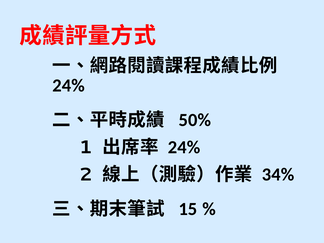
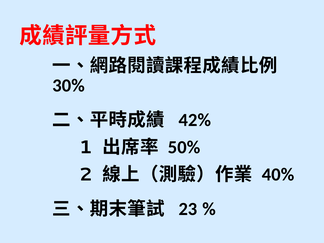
24% at (69, 86): 24% -> 30%
50%: 50% -> 42%
24% at (184, 147): 24% -> 50%
34%: 34% -> 40%
15: 15 -> 23
